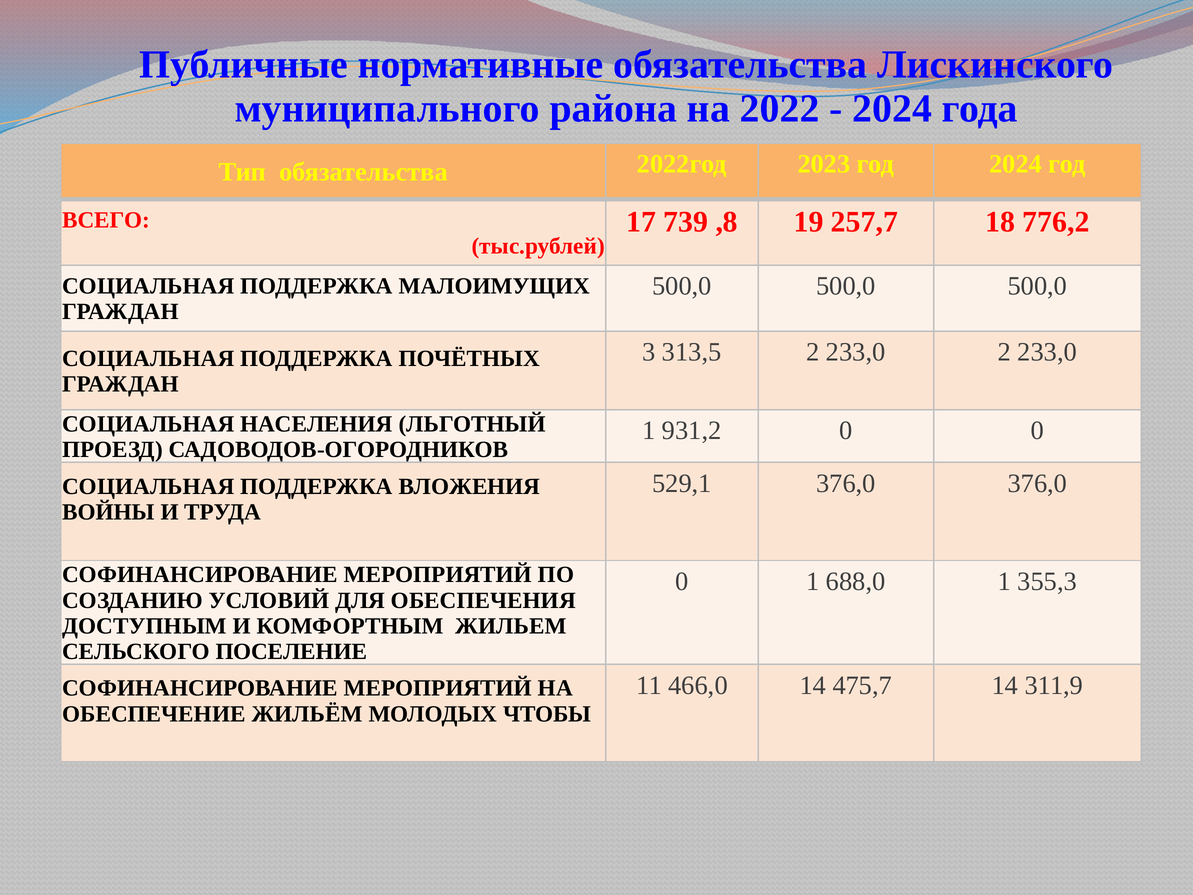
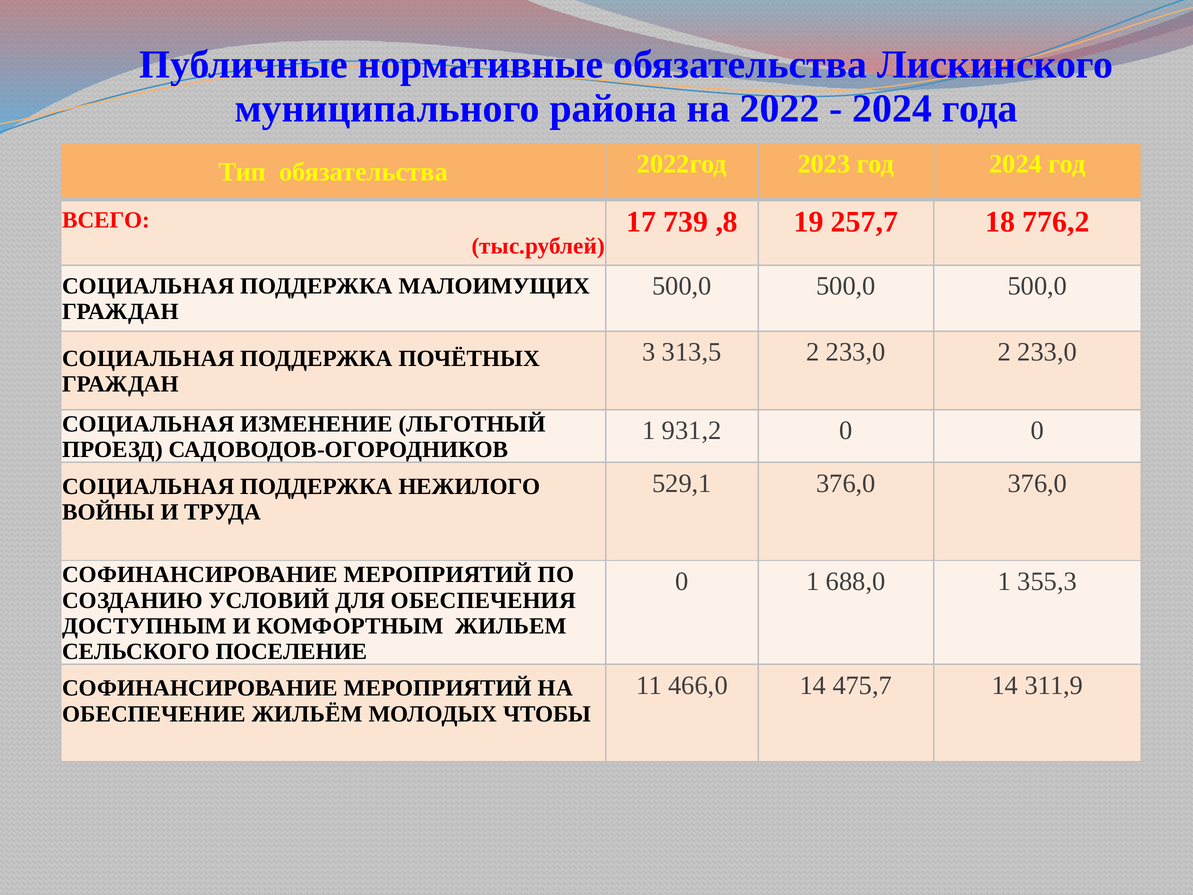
НАСЕЛЕНИЯ: НАСЕЛЕНИЯ -> ИЗМЕНЕНИЕ
ВЛОЖЕНИЯ: ВЛОЖЕНИЯ -> НЕЖИЛОГО
